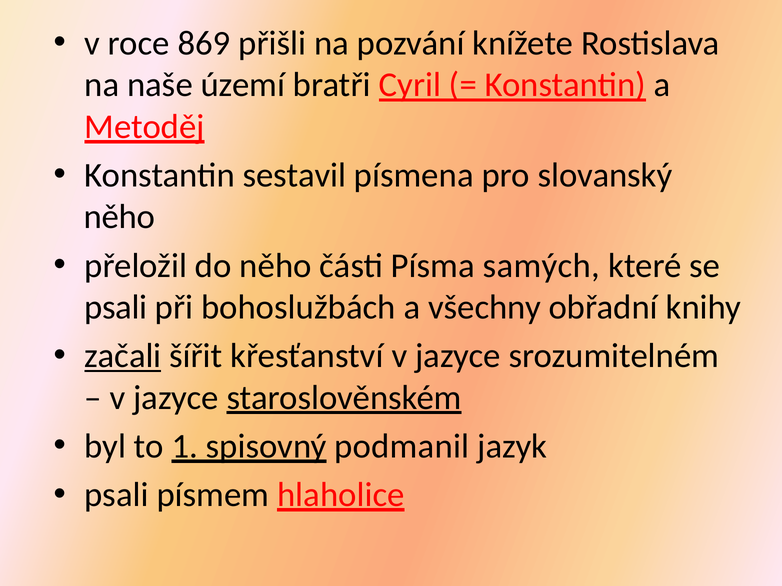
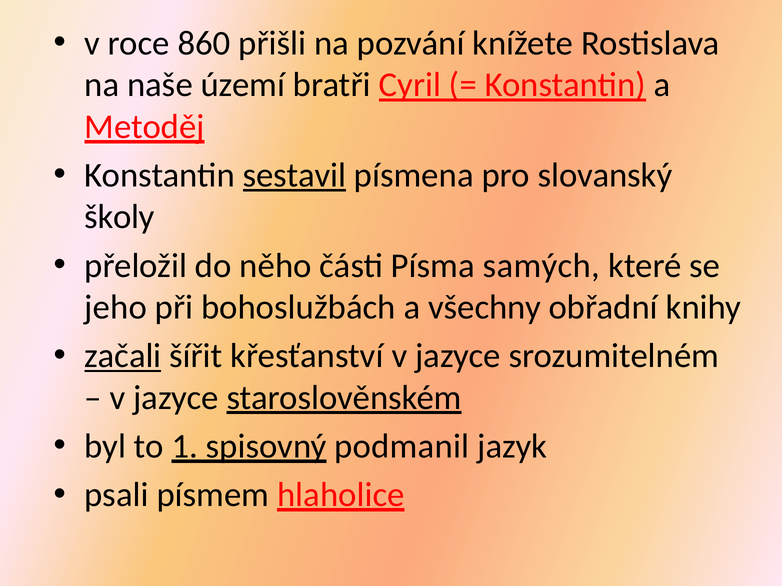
869: 869 -> 860
sestavil underline: none -> present
něho at (119, 217): něho -> školy
psali at (116, 308): psali -> jeho
